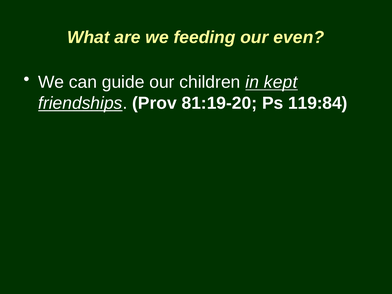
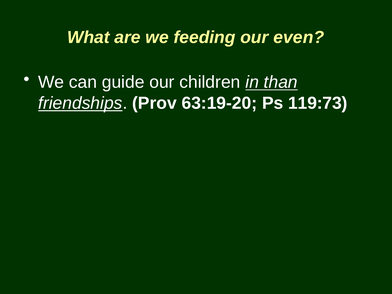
kept: kept -> than
81:19-20: 81:19-20 -> 63:19-20
119:84: 119:84 -> 119:73
